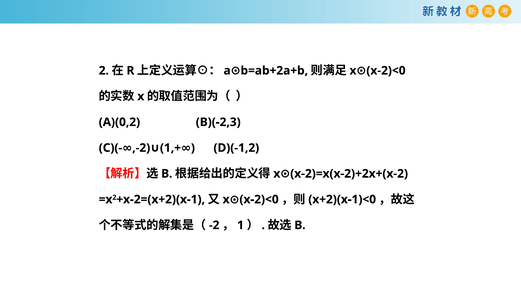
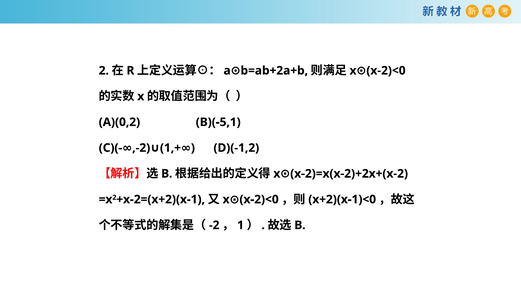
B)(-2,3: B)(-2,3 -> B)(-5,1
